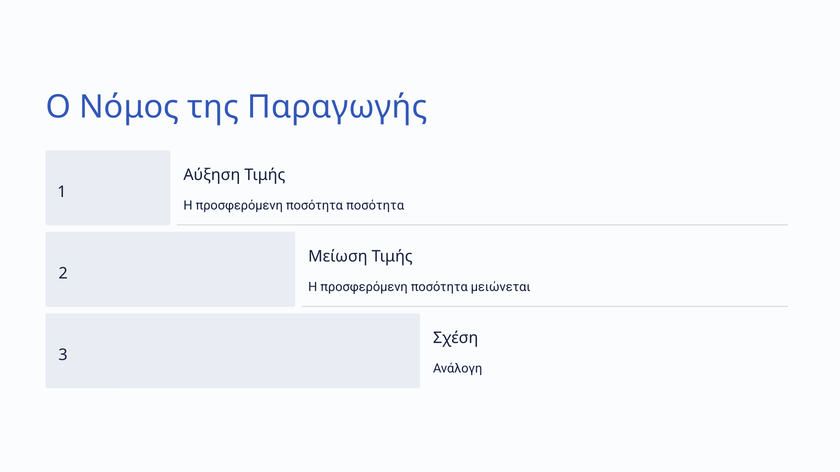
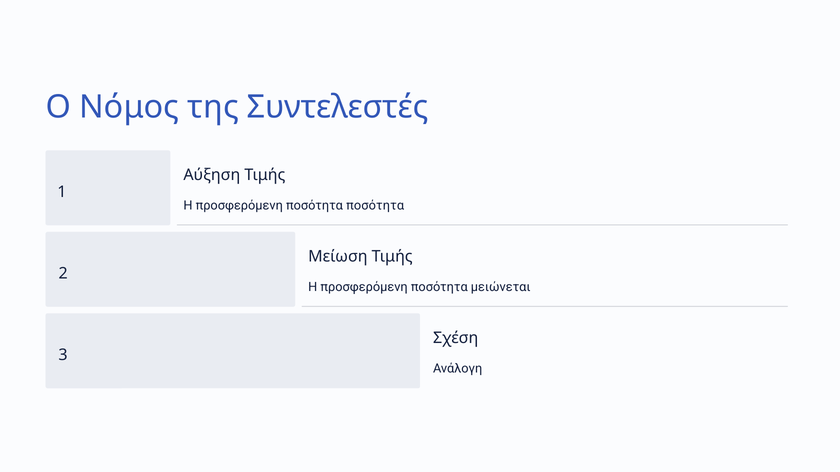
Παραγωγής: Παραγωγής -> Συντελεστές
